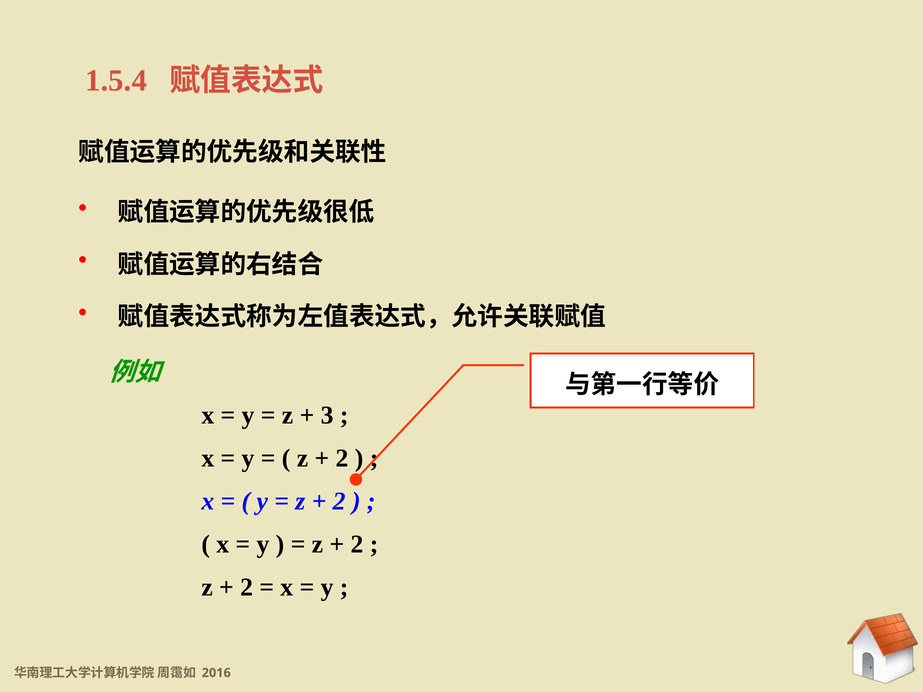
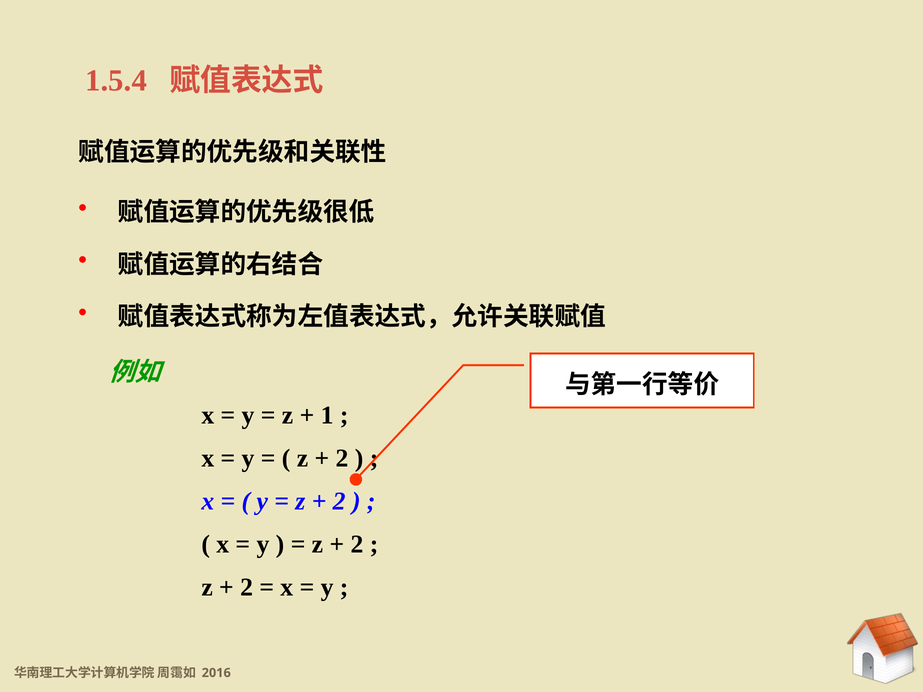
3: 3 -> 1
